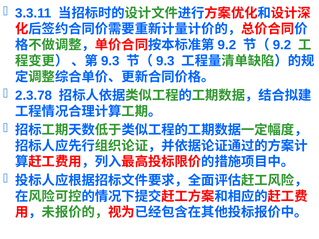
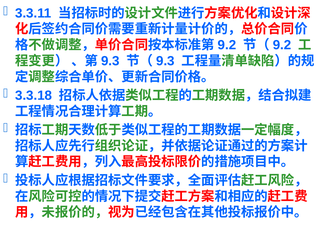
2.3.78: 2.3.78 -> 3.3.18
